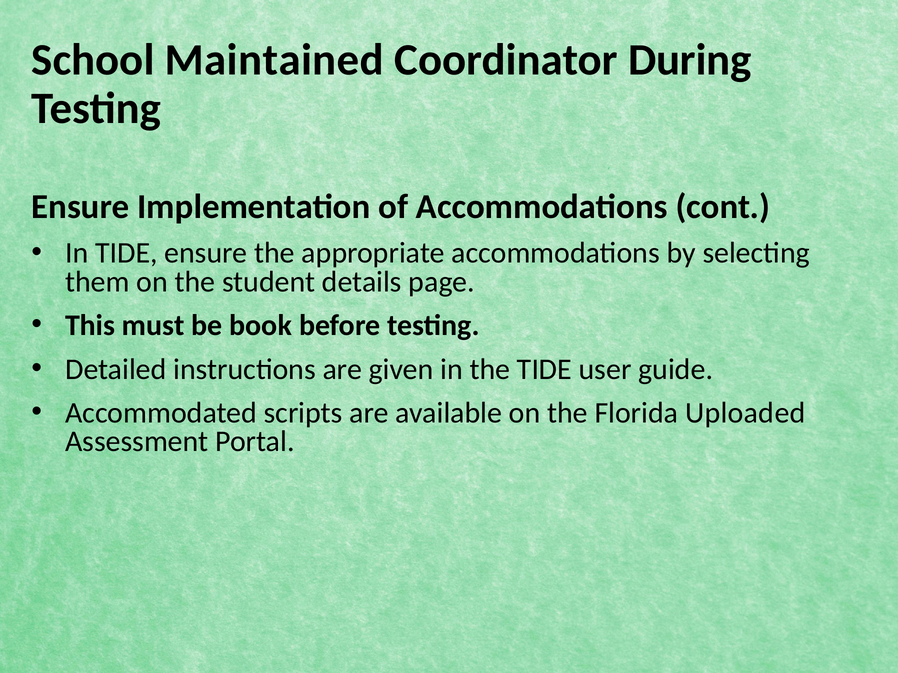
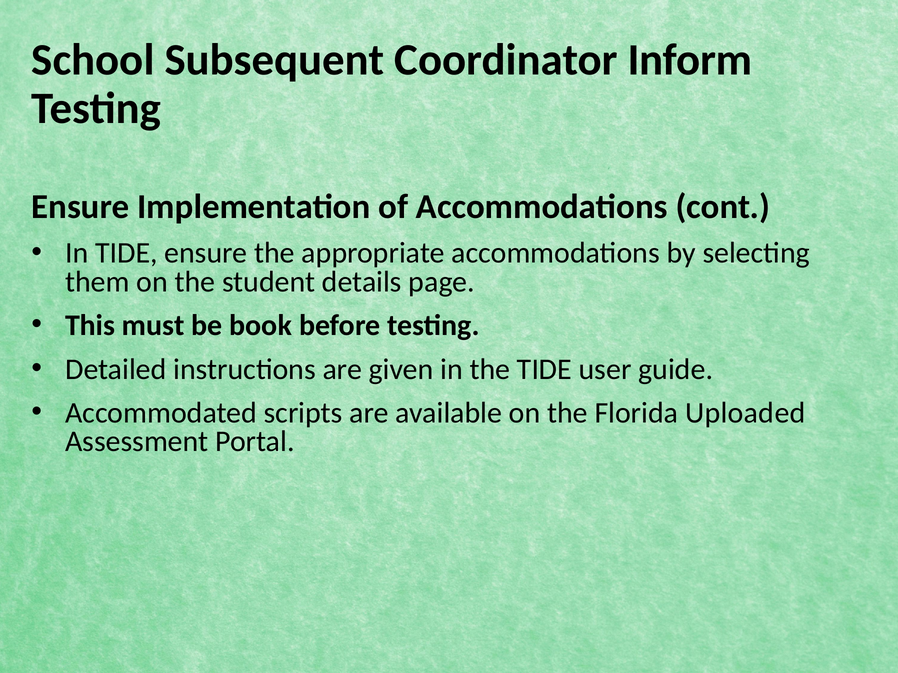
Maintained: Maintained -> Subsequent
During: During -> Inform
